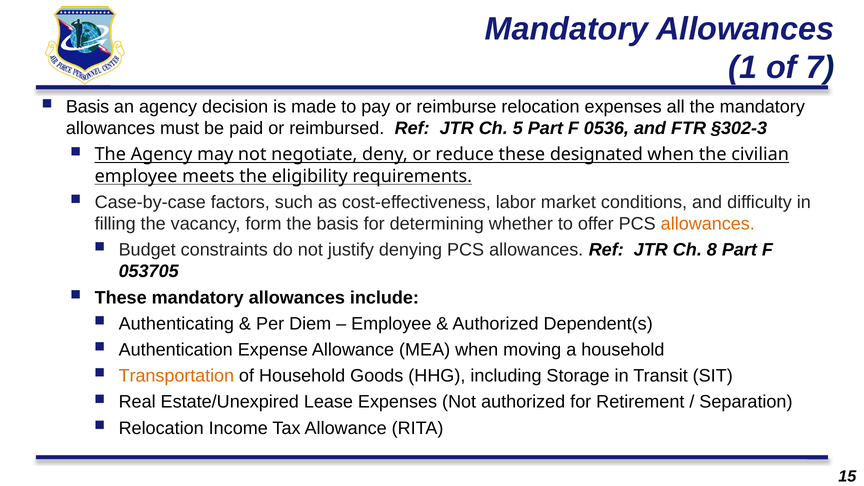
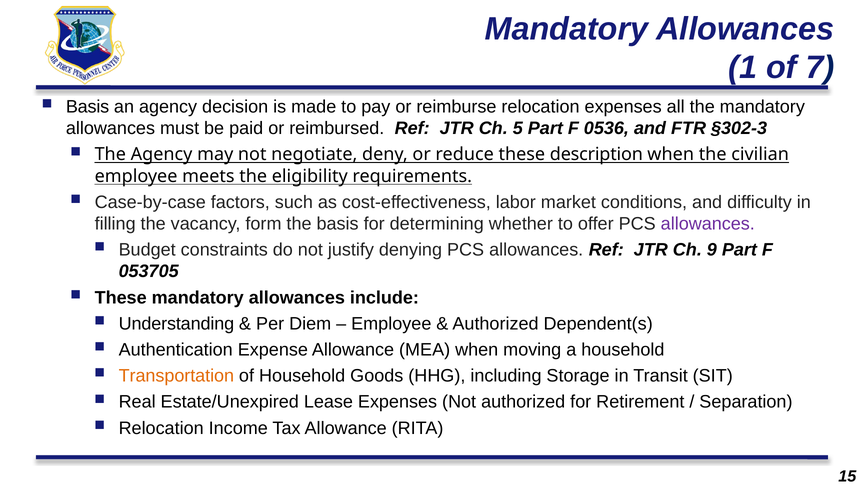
designated: designated -> description
allowances at (708, 224) colour: orange -> purple
8: 8 -> 9
Authenticating: Authenticating -> Understanding
